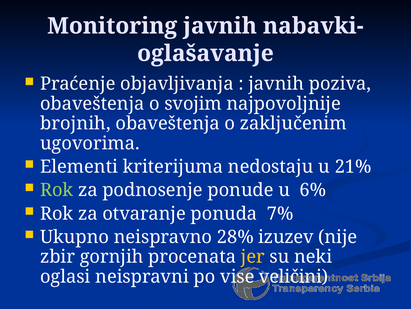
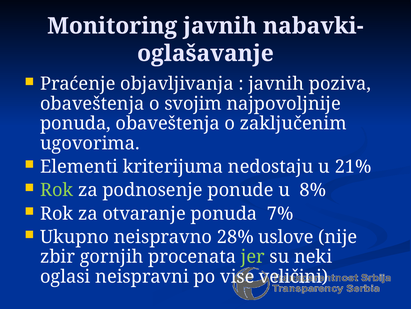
brojnih at (75, 123): brojnih -> ponuda
6%: 6% -> 8%
izuzev: izuzev -> uslove
jer colour: yellow -> light green
